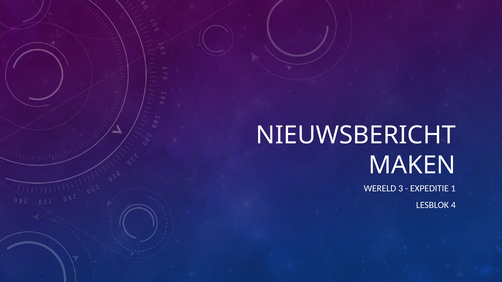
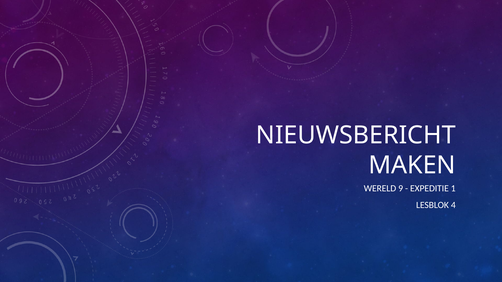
3: 3 -> 9
